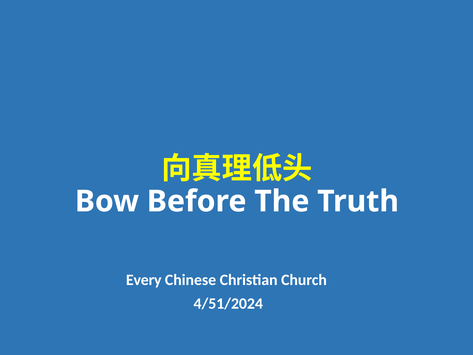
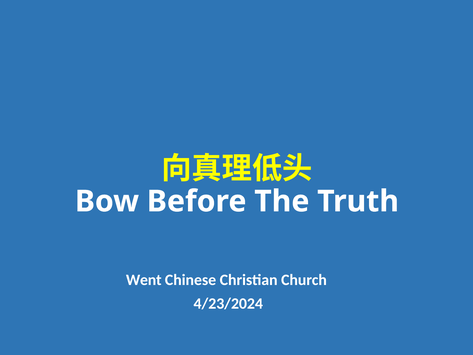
Every: Every -> Went
4/51/2024: 4/51/2024 -> 4/23/2024
